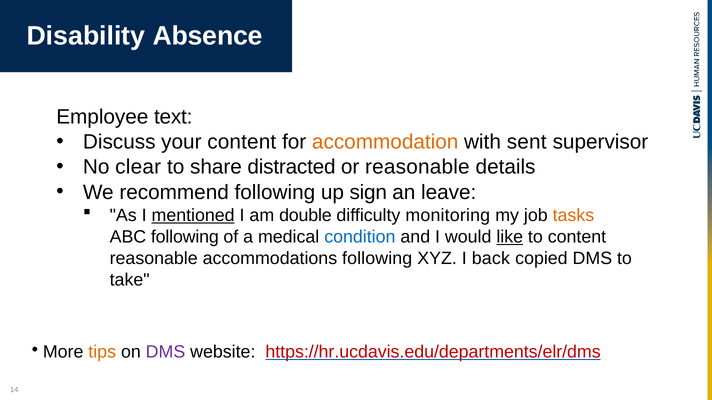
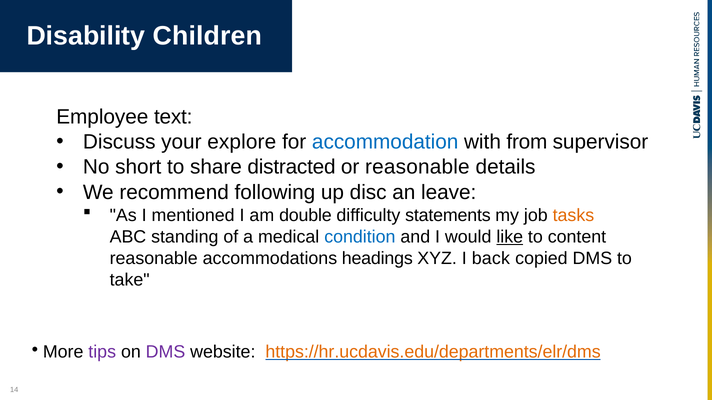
Absence: Absence -> Children
your content: content -> explore
accommodation colour: orange -> blue
sent: sent -> from
clear: clear -> short
sign: sign -> disc
mentioned underline: present -> none
monitoring: monitoring -> statements
ABC following: following -> standing
accommodations following: following -> headings
tips colour: orange -> purple
https://hr.ucdavis.edu/departments/elr/dms colour: red -> orange
